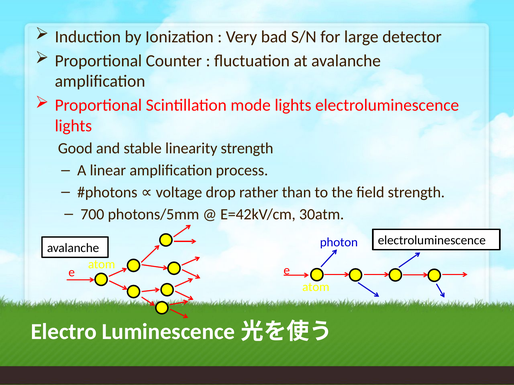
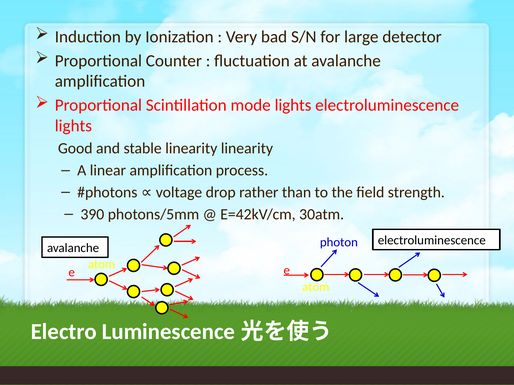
linearity strength: strength -> linearity
700: 700 -> 390
